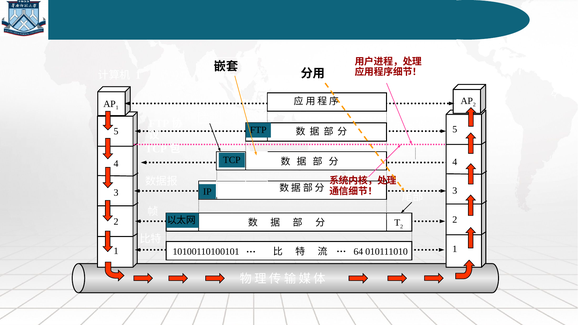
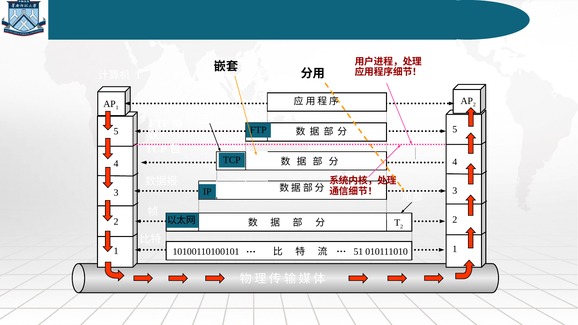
64: 64 -> 51
